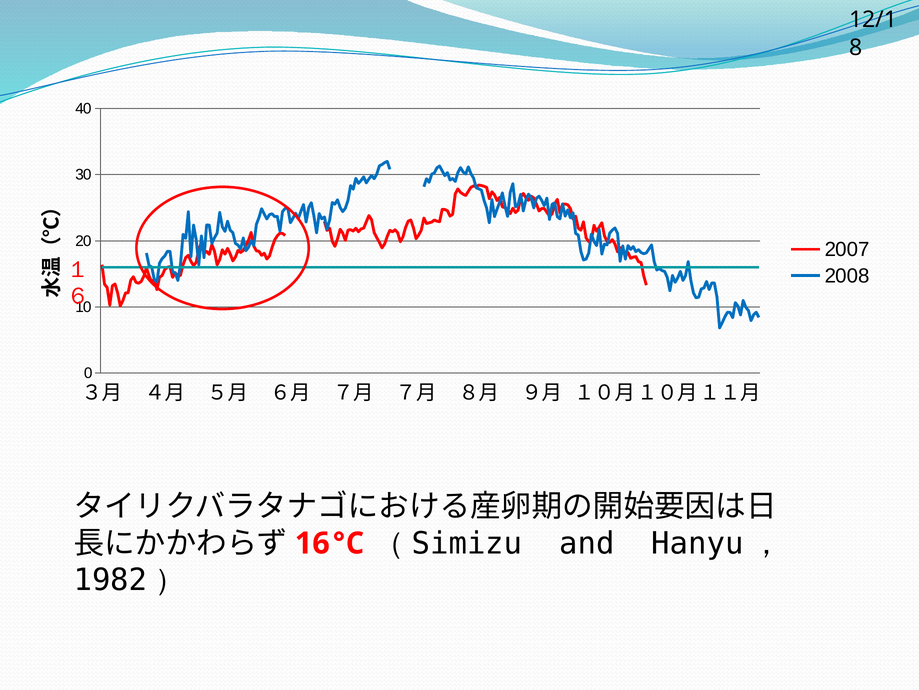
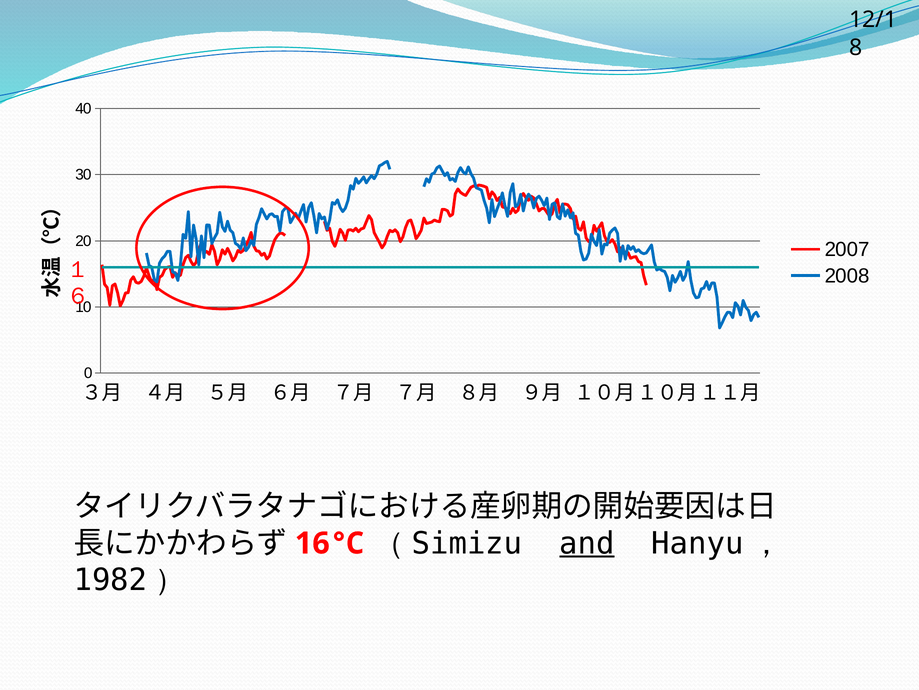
and underline: none -> present
